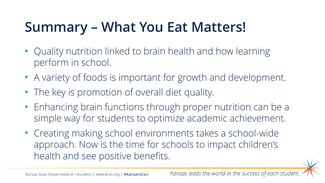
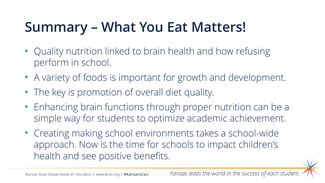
learning: learning -> refusing
